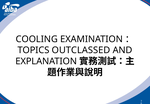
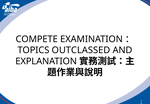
COOLING: COOLING -> COMPETE
